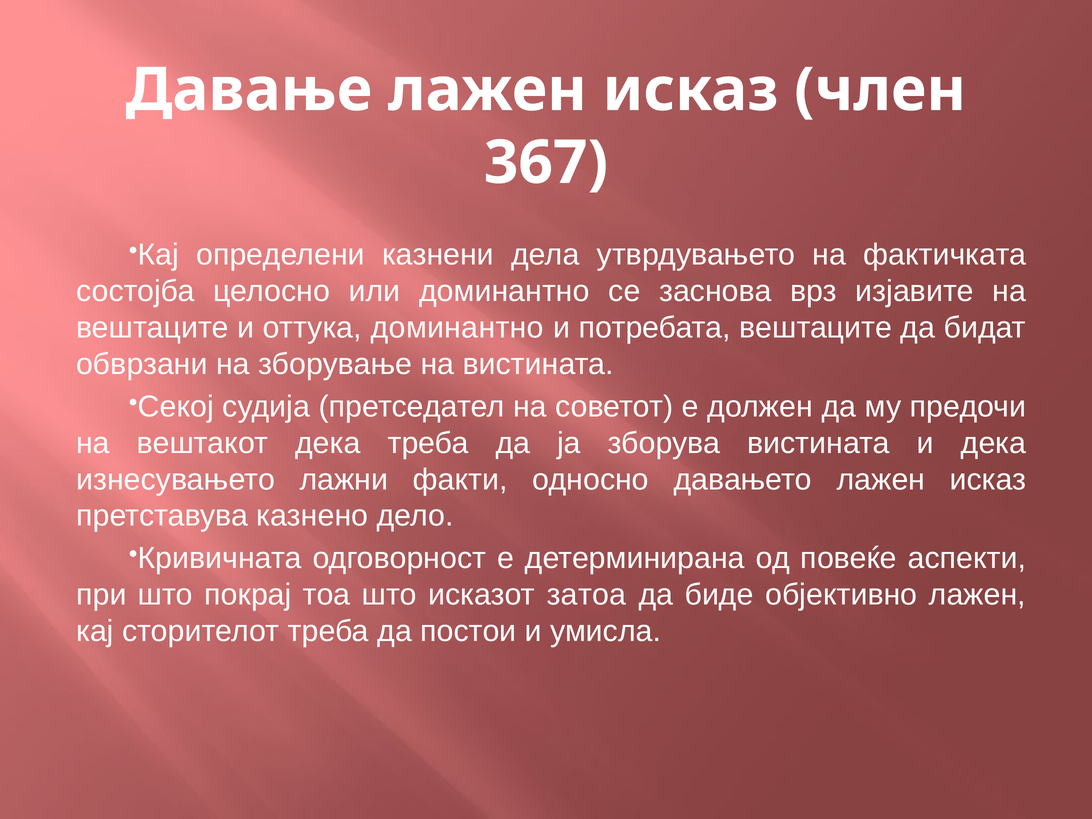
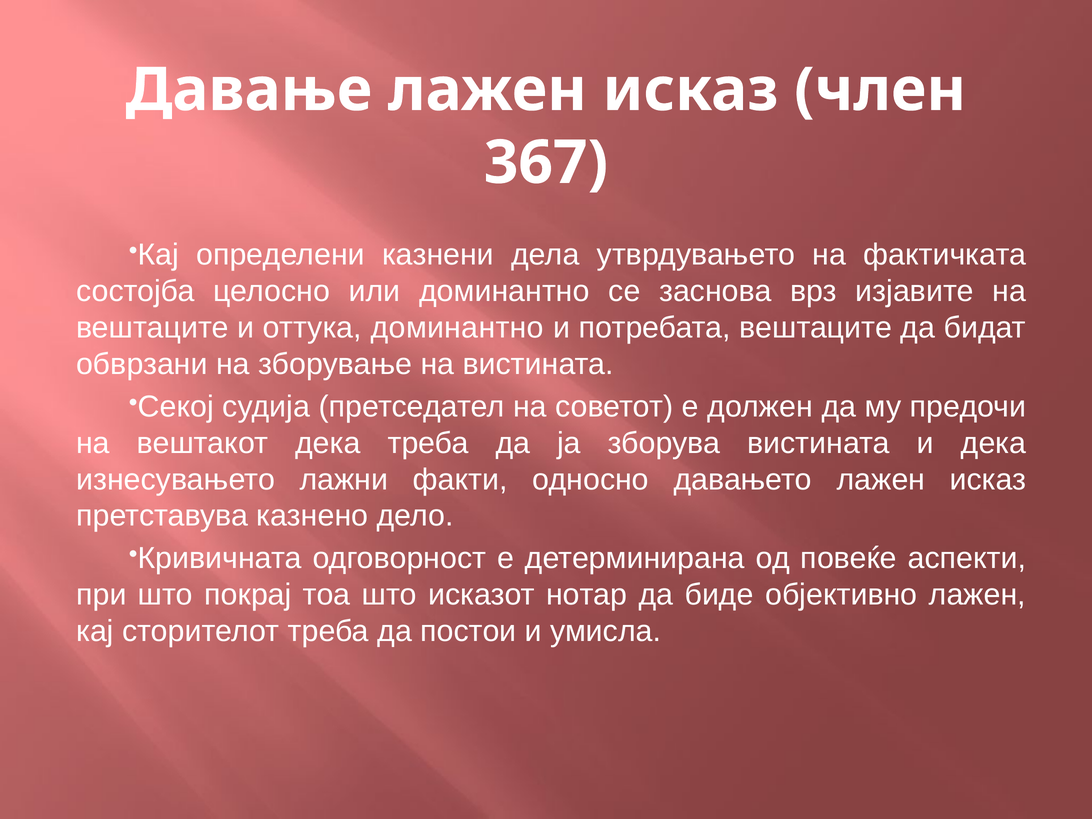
затоа: затоа -> нотар
